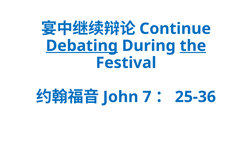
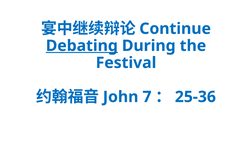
the underline: present -> none
